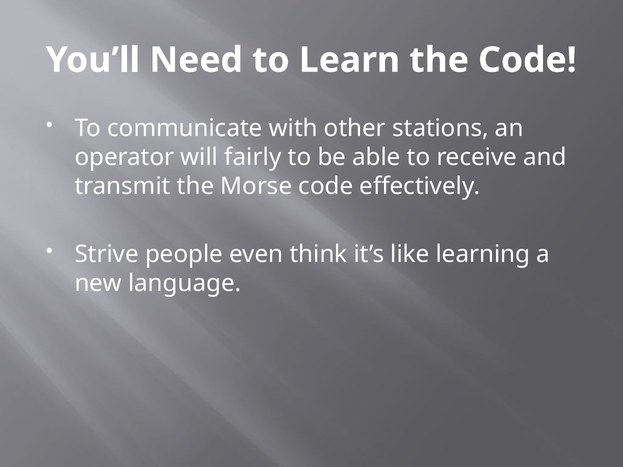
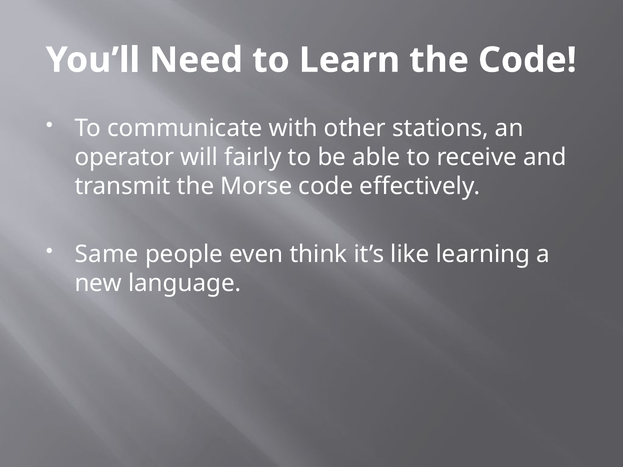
Strive: Strive -> Same
